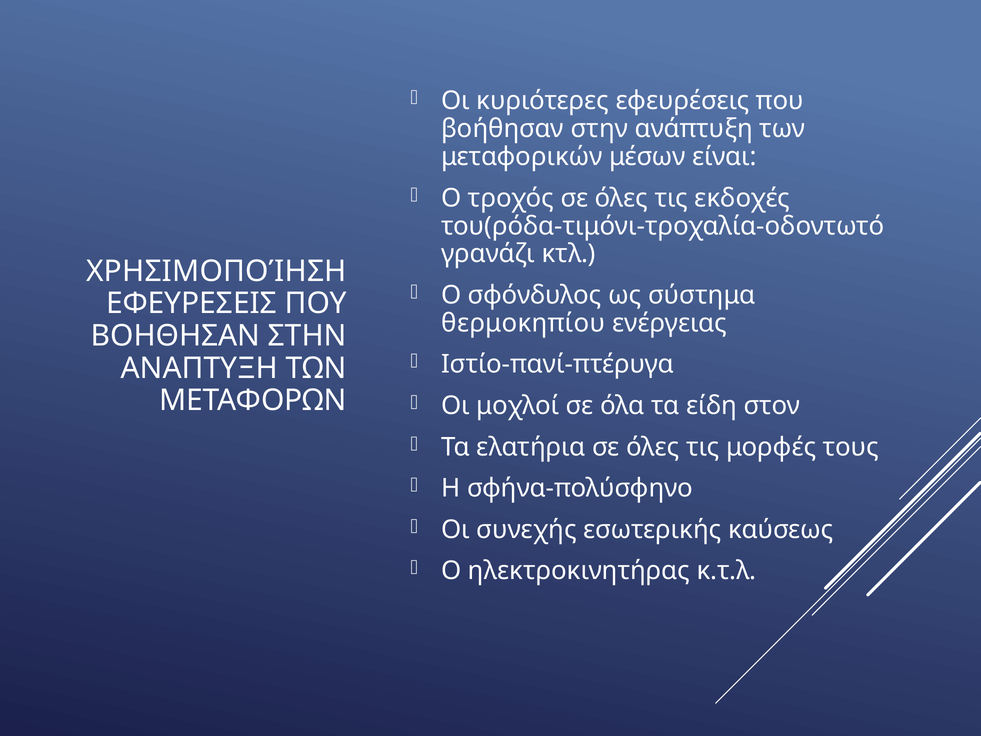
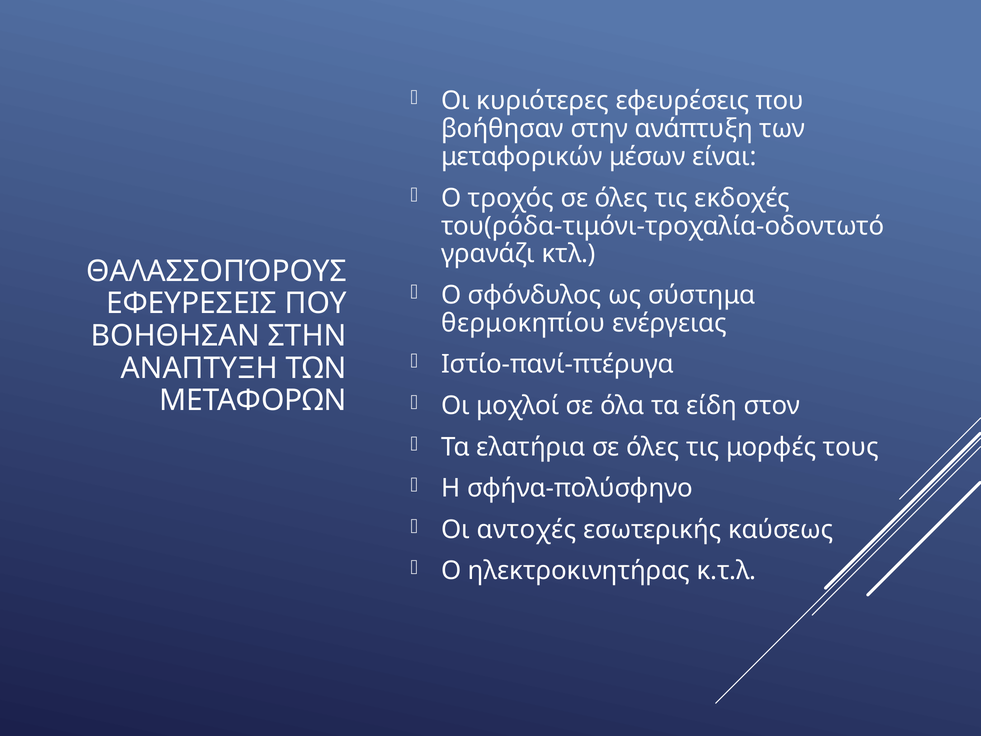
ΧΡΗΣΙΜΟΠΟΊΗΣΗ: ΧΡΗΣΙΜΟΠΟΊΗΣΗ -> ΘΑΛΑΣΣΟΠΌΡΟΥΣ
συνεχής: συνεχής -> αντοχές
